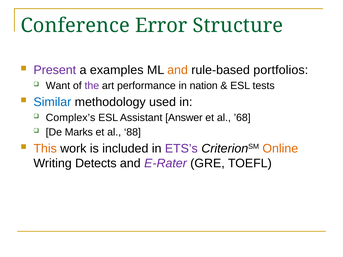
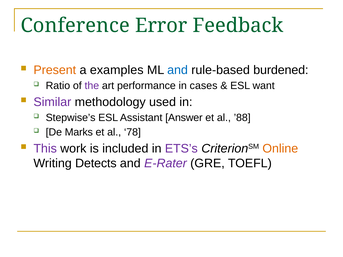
Structure: Structure -> Feedback
Present colour: purple -> orange
and at (178, 70) colour: orange -> blue
portfolios: portfolios -> burdened
Want: Want -> Ratio
nation: nation -> cases
tests: tests -> want
Similar colour: blue -> purple
Complex’s: Complex’s -> Stepwise’s
’68: ’68 -> ’88
88: 88 -> 78
This colour: orange -> purple
